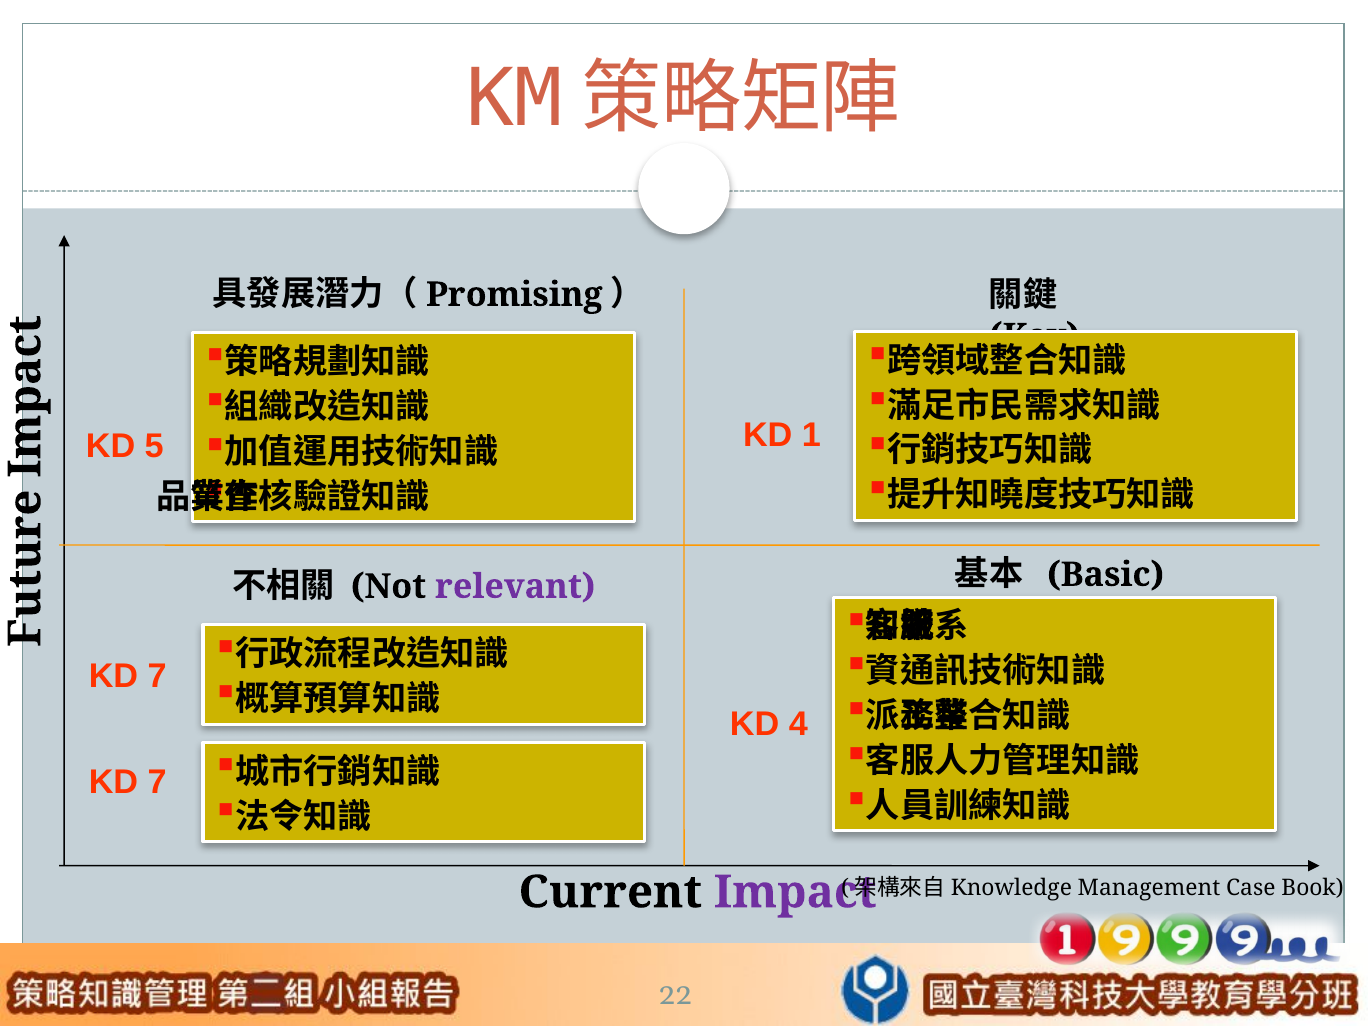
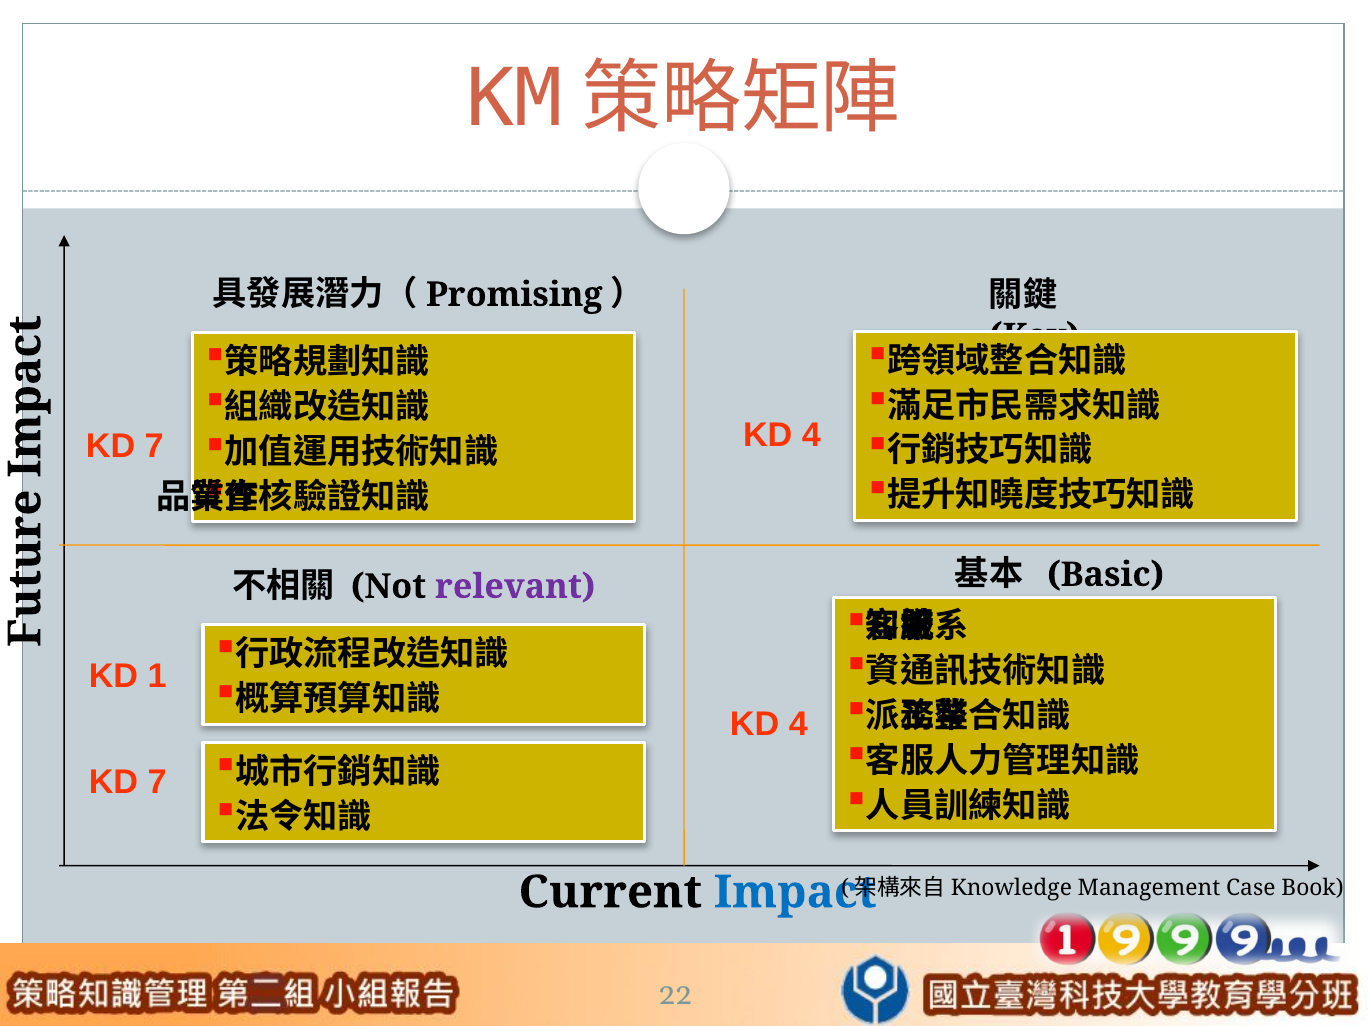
5 at (154, 447): 5 -> 7
1 at (811, 435): 1 -> 4
7 at (157, 676): 7 -> 1
Impact colour: purple -> blue
